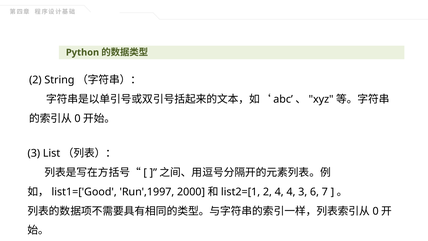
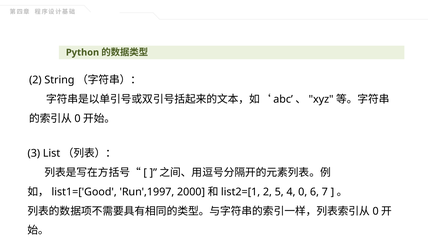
2 4: 4 -> 5
4 3: 3 -> 0
